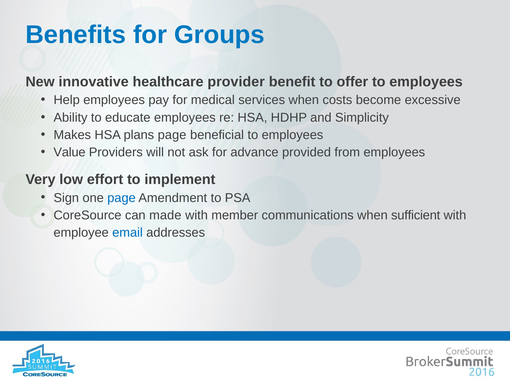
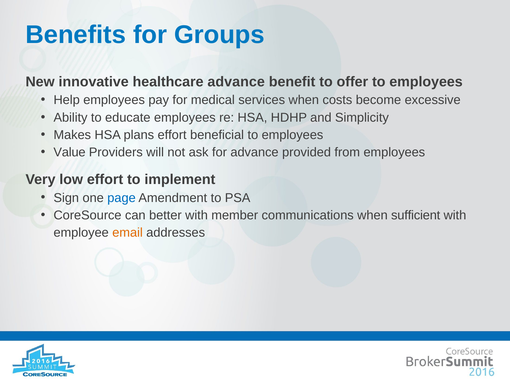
healthcare provider: provider -> advance
plans page: page -> effort
made: made -> better
email colour: blue -> orange
